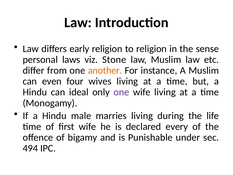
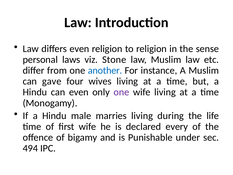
differs early: early -> even
another colour: orange -> blue
even: even -> gave
can ideal: ideal -> even
